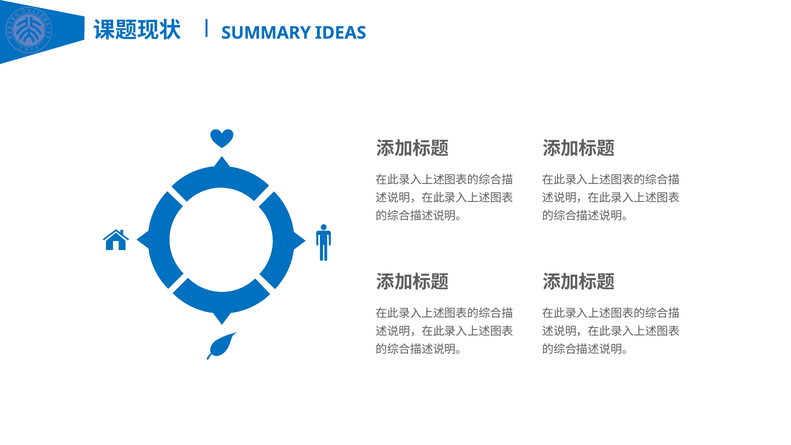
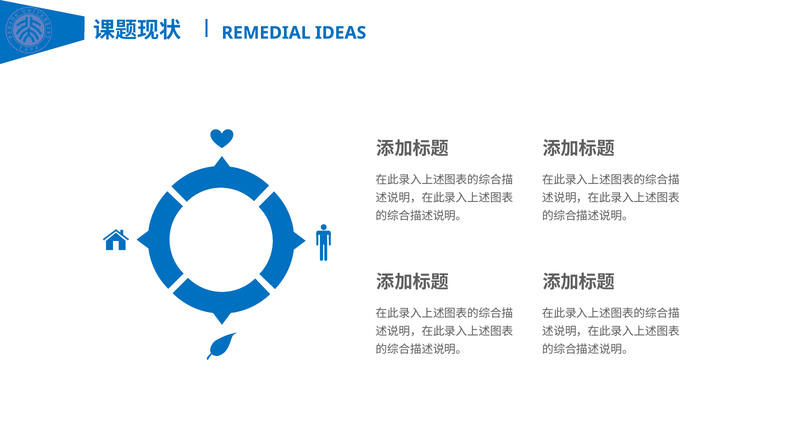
SUMMARY: SUMMARY -> REMEDIAL
